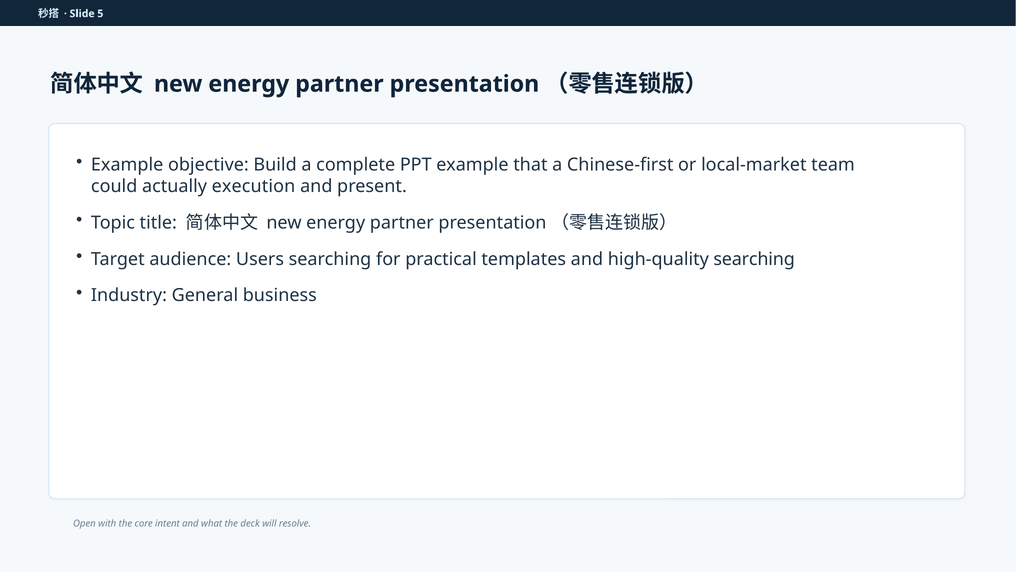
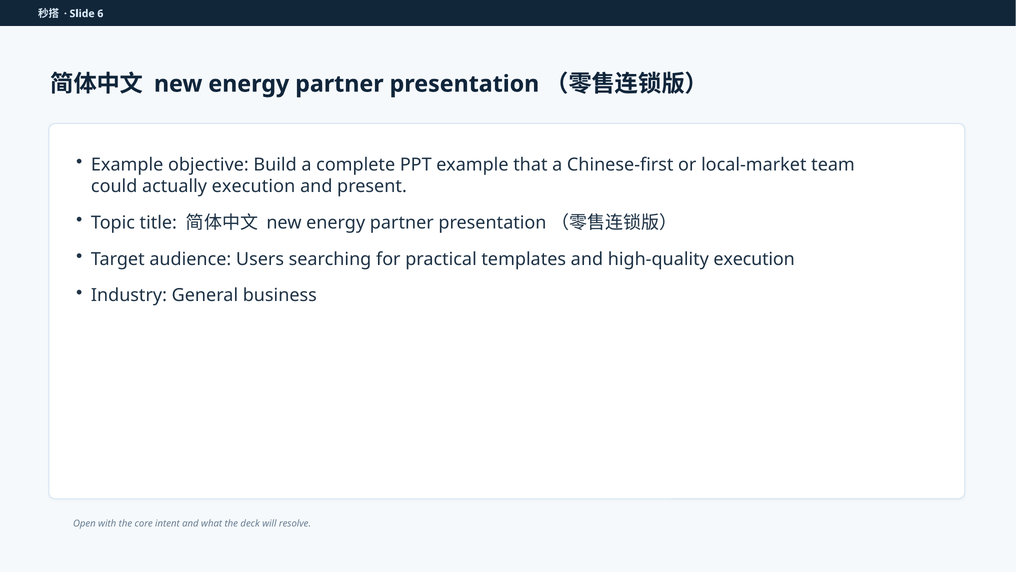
5: 5 -> 6
high-quality searching: searching -> execution
